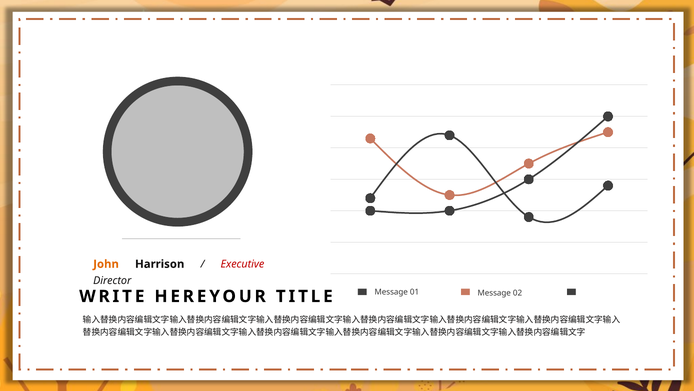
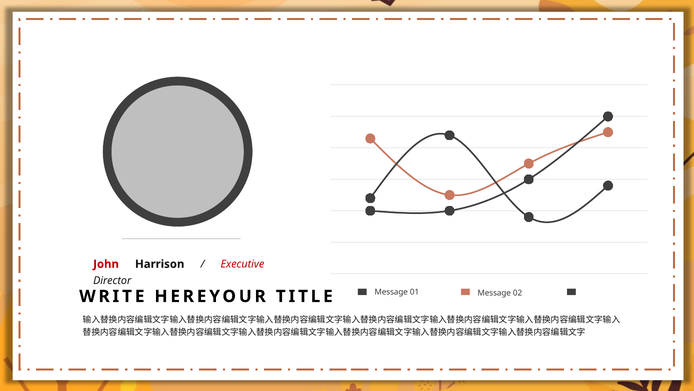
John colour: orange -> red
